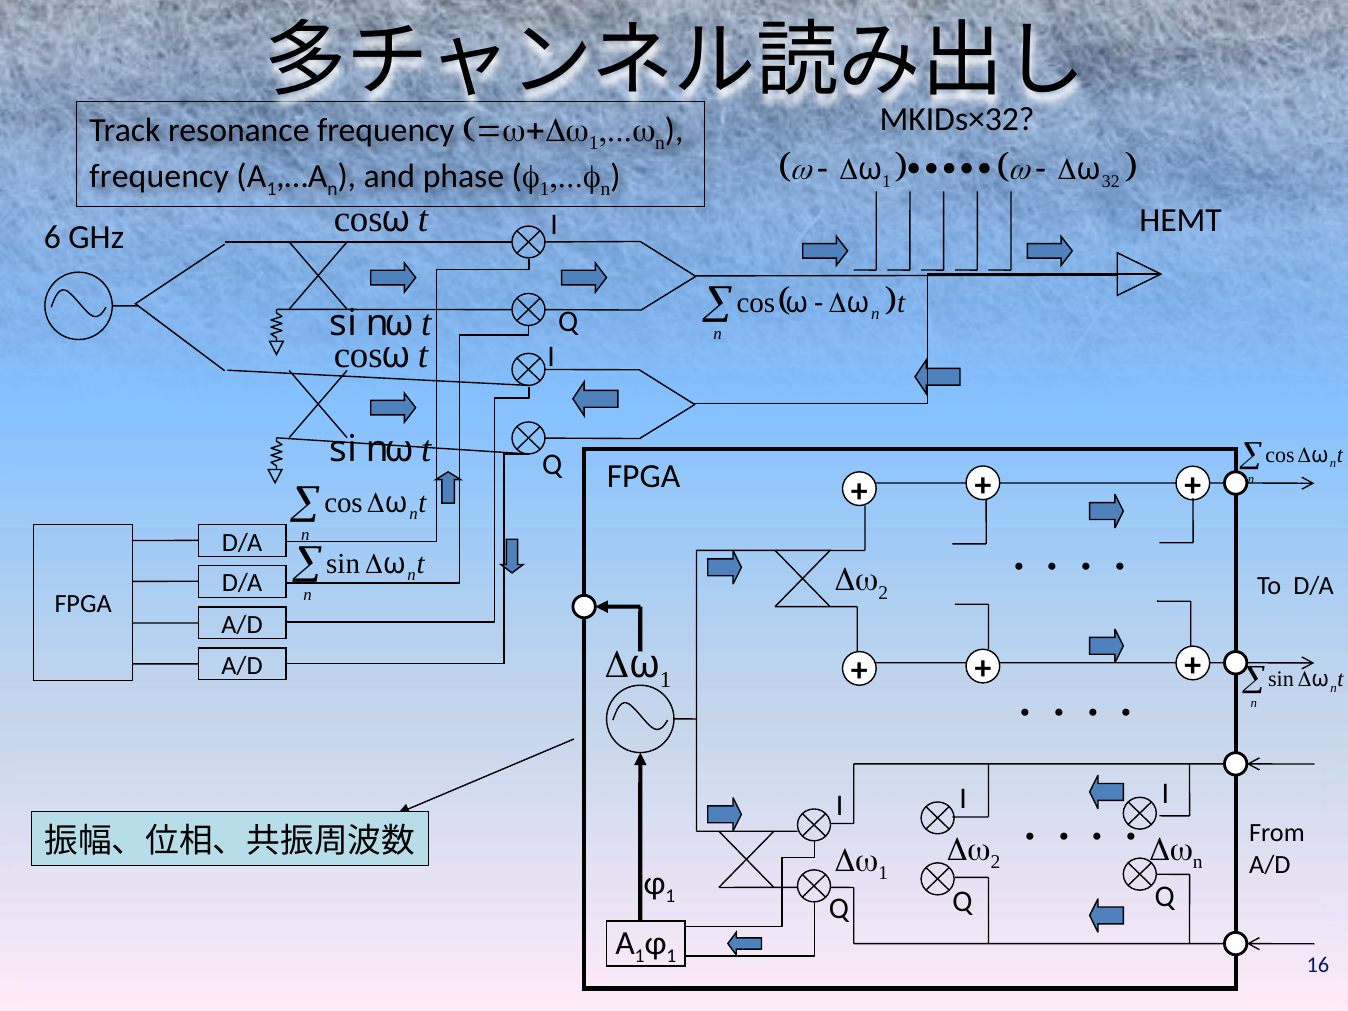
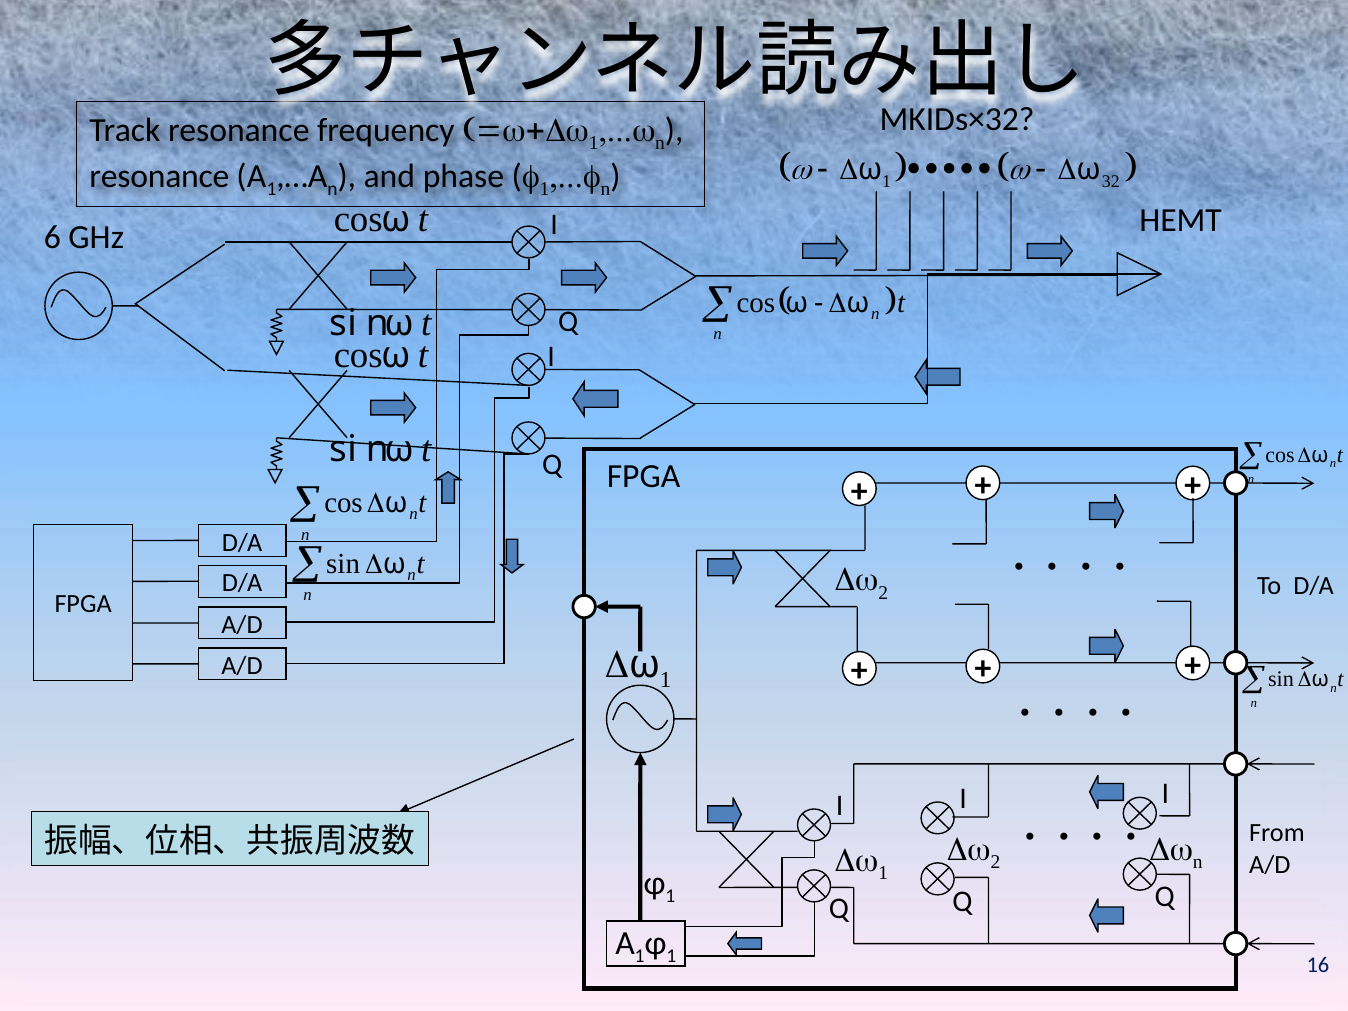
frequency at (159, 176): frequency -> resonance
